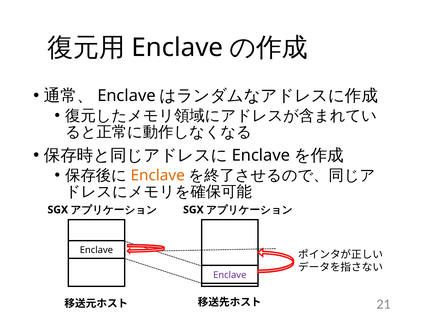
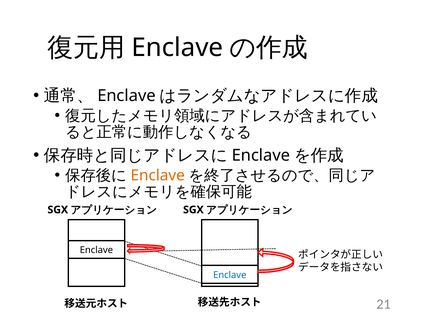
Enclave at (230, 275) colour: purple -> blue
